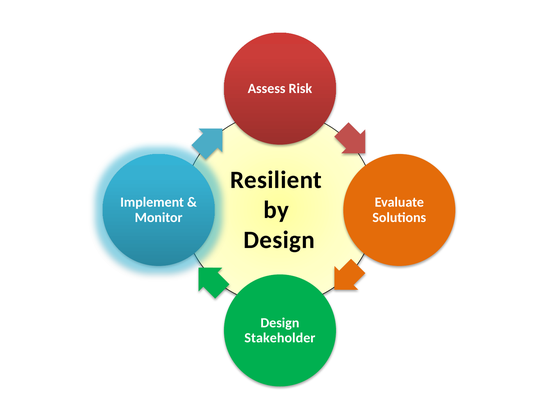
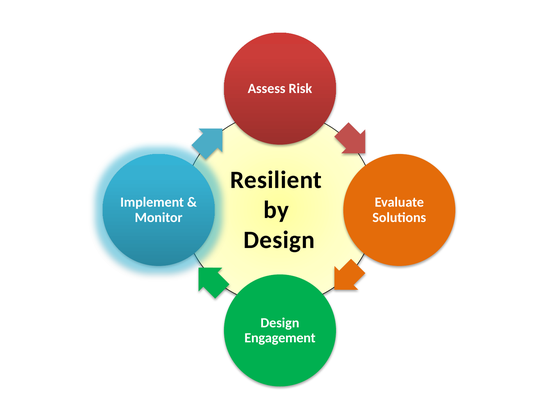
Stakeholder: Stakeholder -> Engagement
